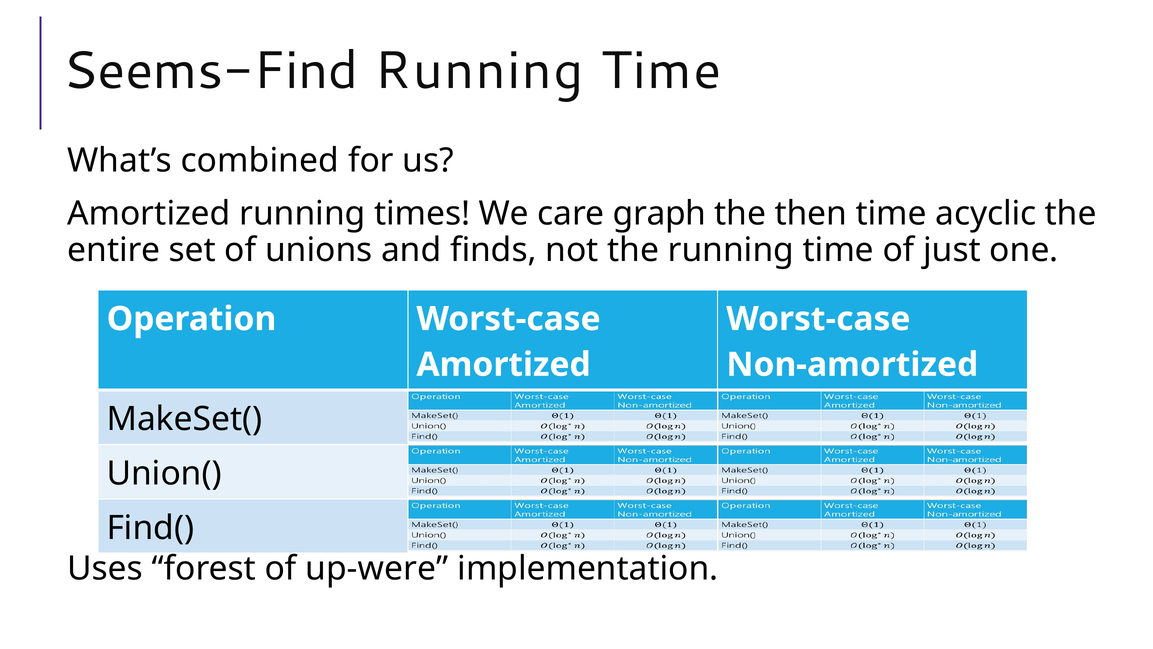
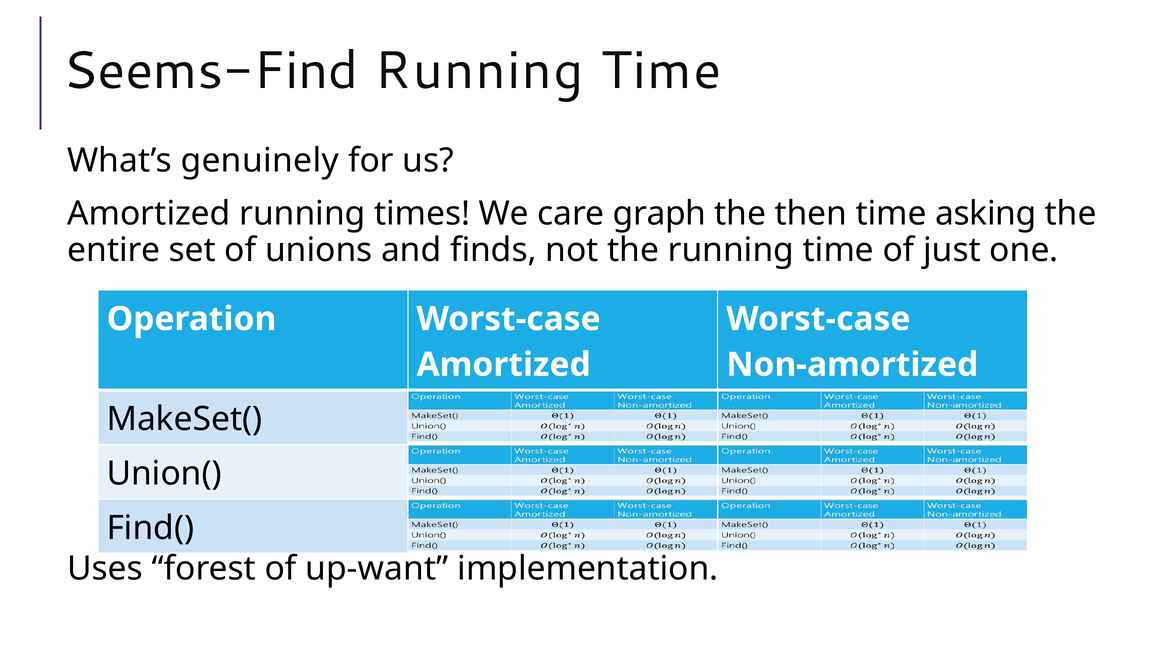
combined: combined -> genuinely
acyclic: acyclic -> asking
up-were: up-were -> up-want
